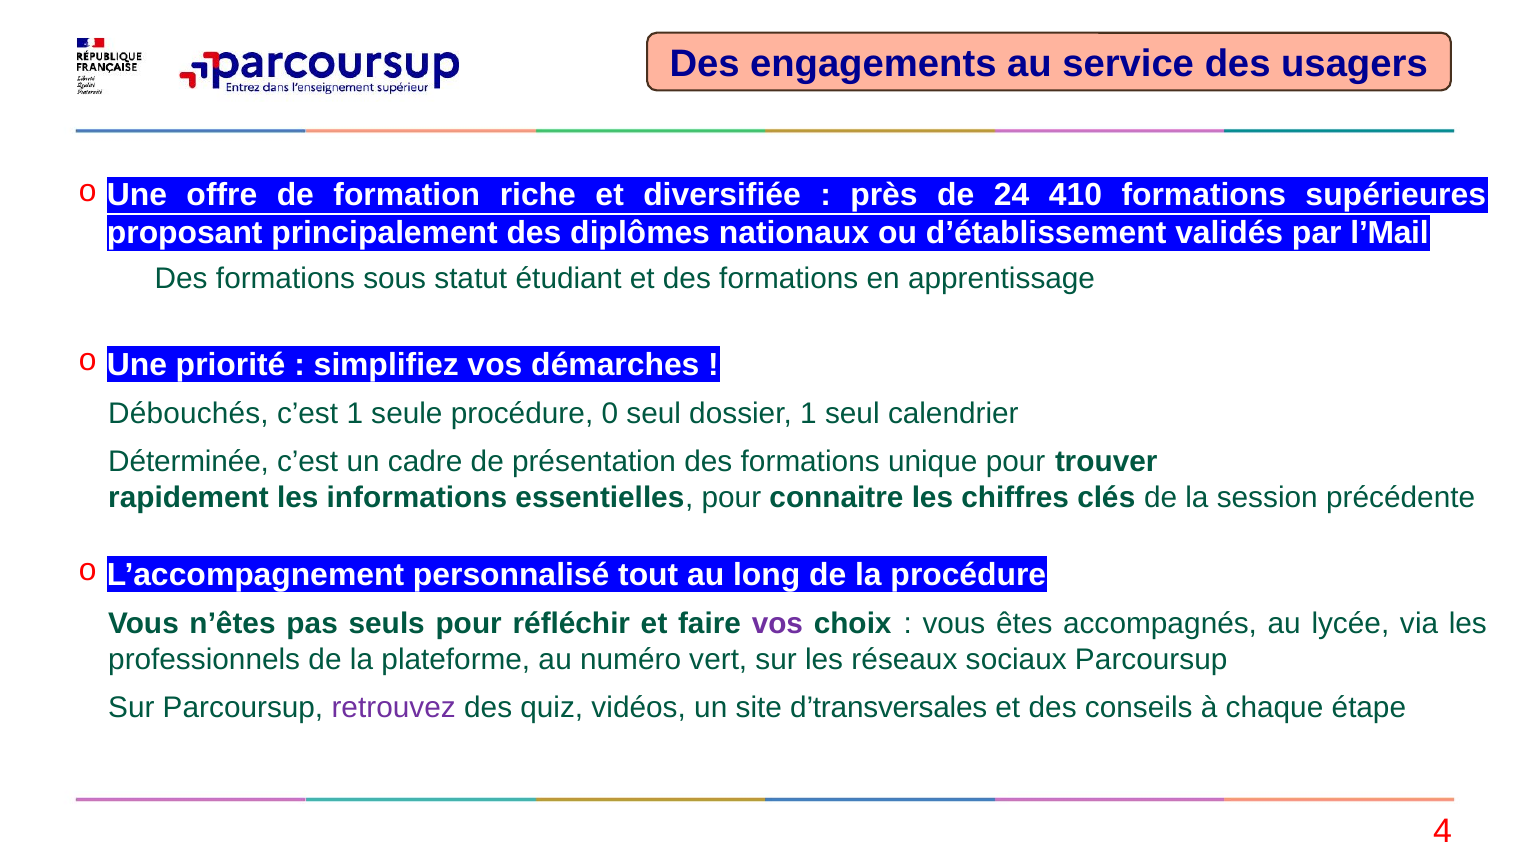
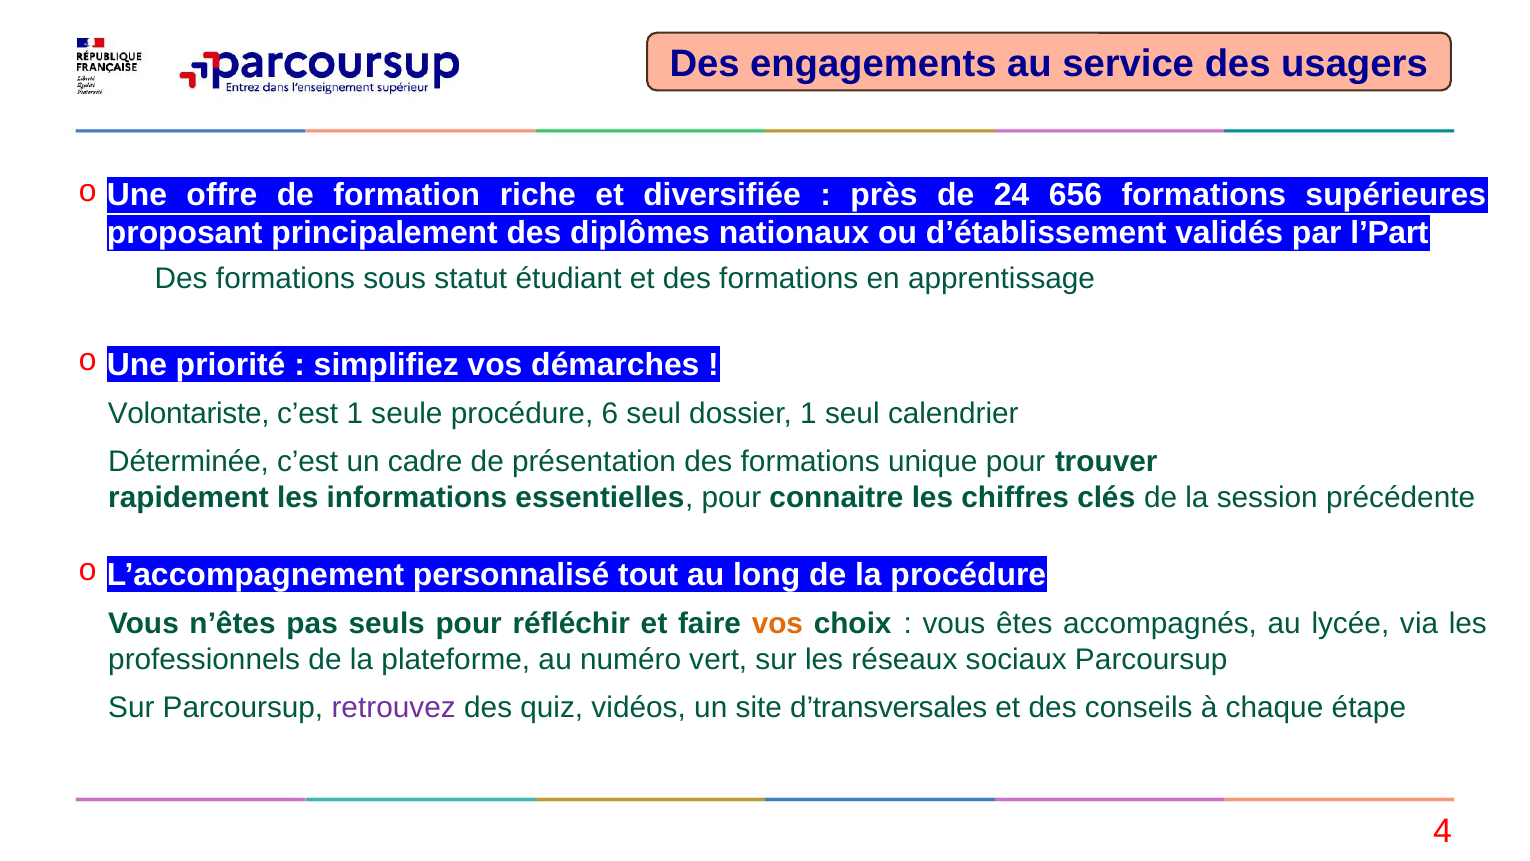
410: 410 -> 656
l’Mail: l’Mail -> l’Part
Débouchés: Débouchés -> Volontariste
0: 0 -> 6
vos at (777, 624) colour: purple -> orange
